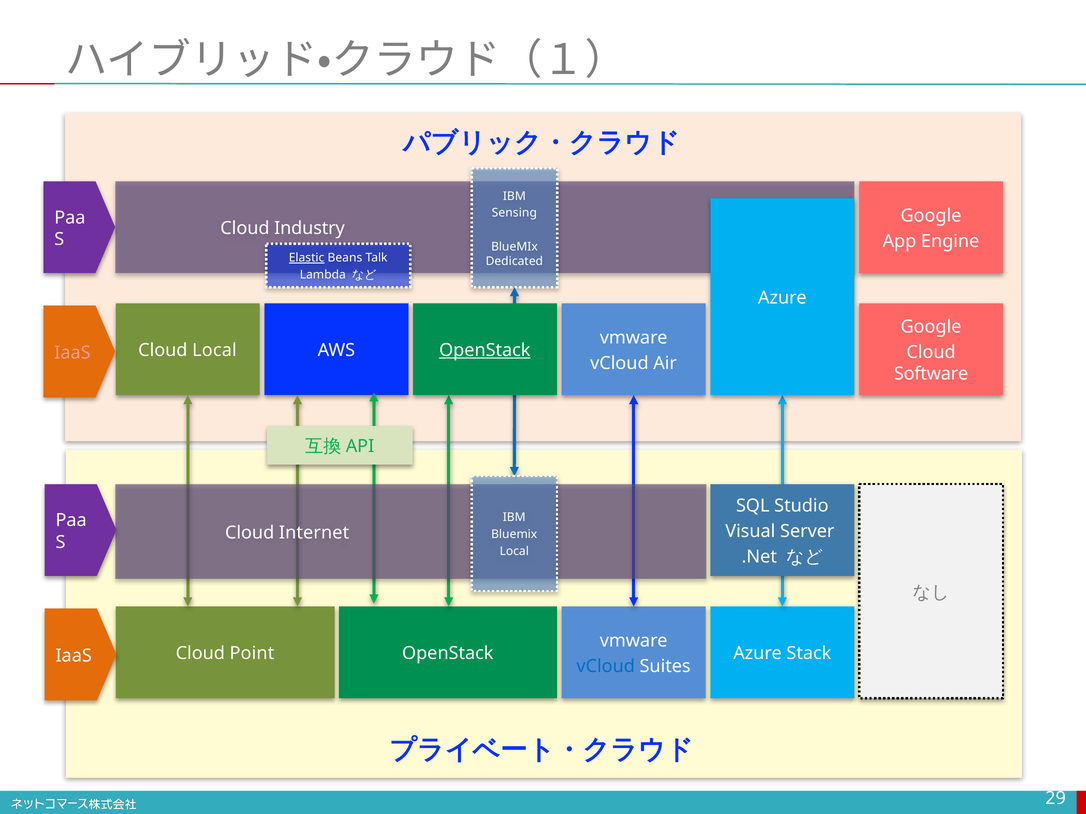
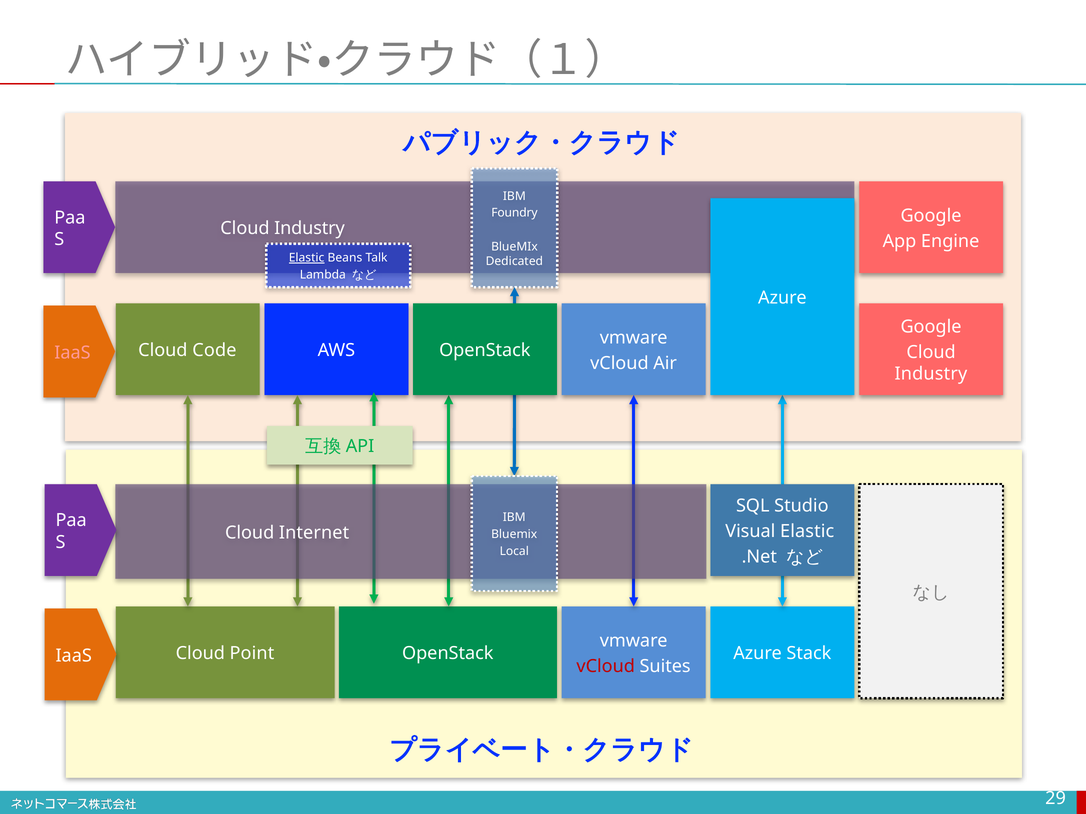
Sensing: Sensing -> Foundry
Cloud Local: Local -> Code
OpenStack at (485, 351) underline: present -> none
Software at (931, 374): Software -> Industry
Visual Server: Server -> Elastic
vCloud at (606, 667) colour: blue -> red
